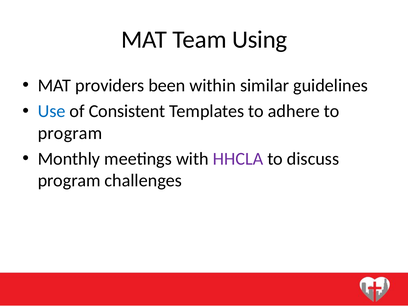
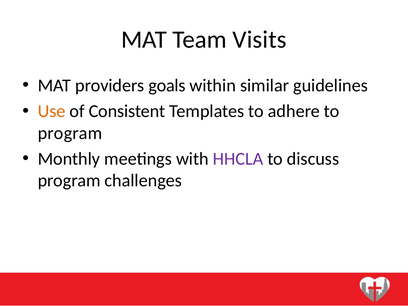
Using: Using -> Visits
been: been -> goals
Use colour: blue -> orange
